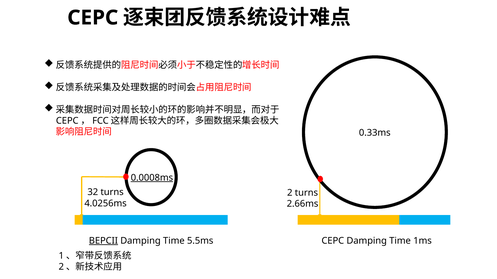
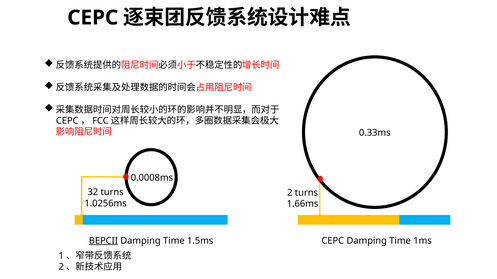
0.0008ms underline: present -> none
4.0256ms: 4.0256ms -> 1.0256ms
2.66ms: 2.66ms -> 1.66ms
5.5ms: 5.5ms -> 1.5ms
